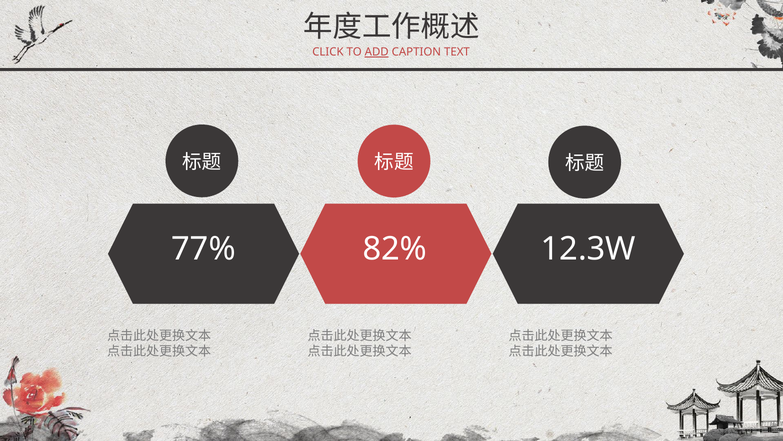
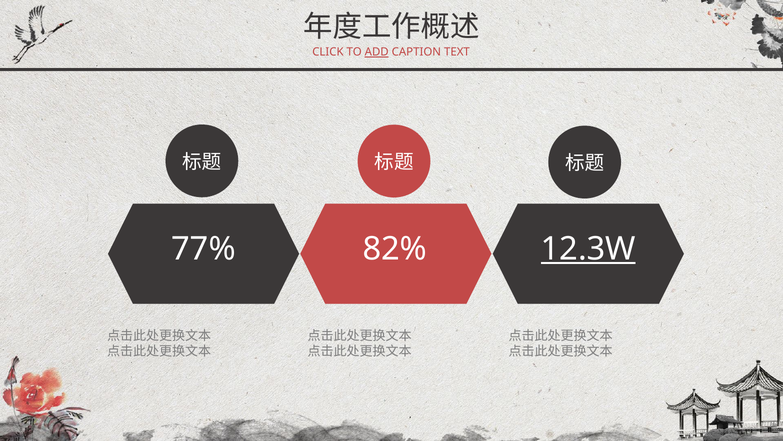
12.3W underline: none -> present
